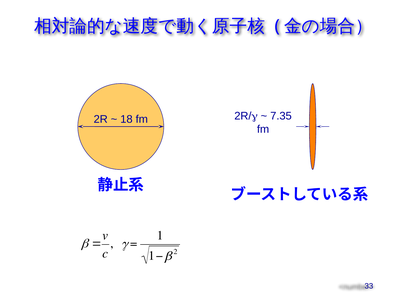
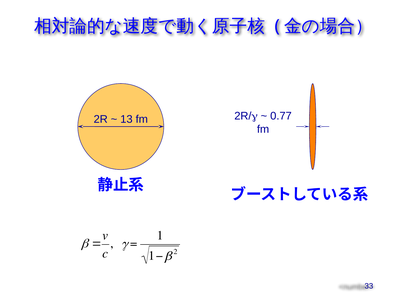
18: 18 -> 13
7.35: 7.35 -> 0.77
